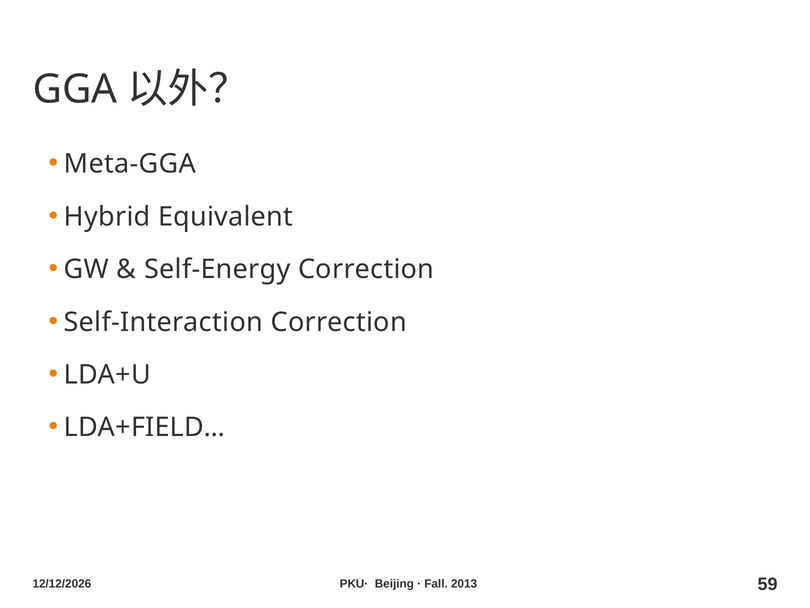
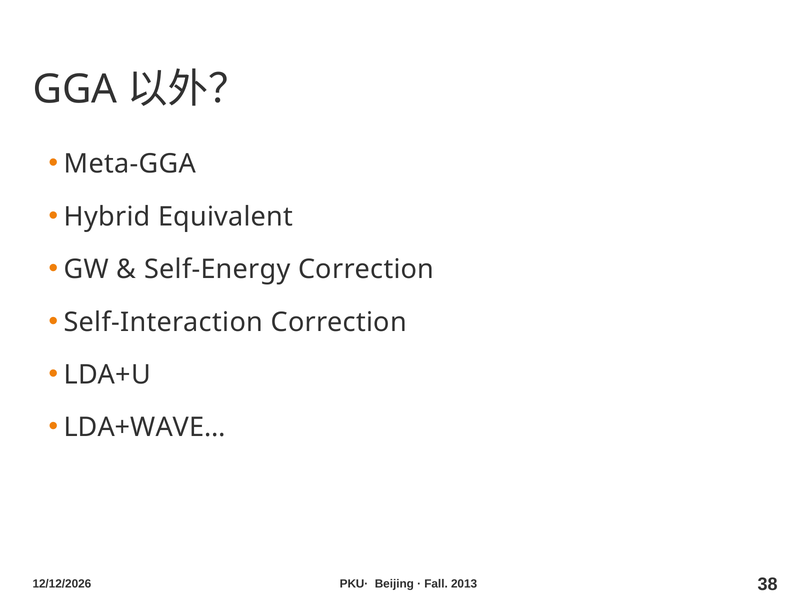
LDA+FIELD…: LDA+FIELD… -> LDA+WAVE…
59: 59 -> 38
